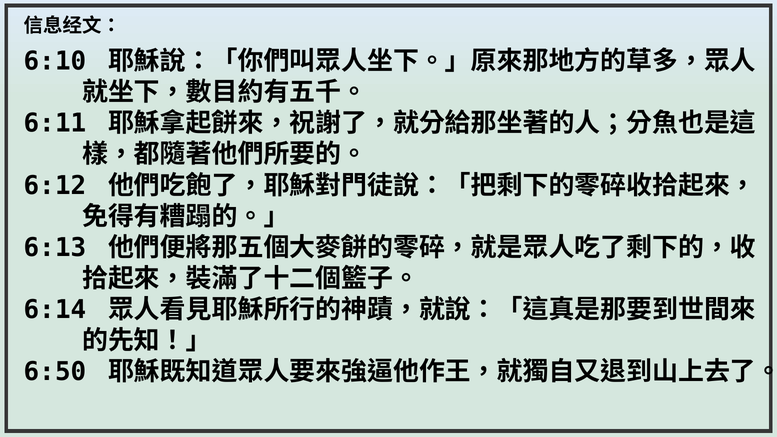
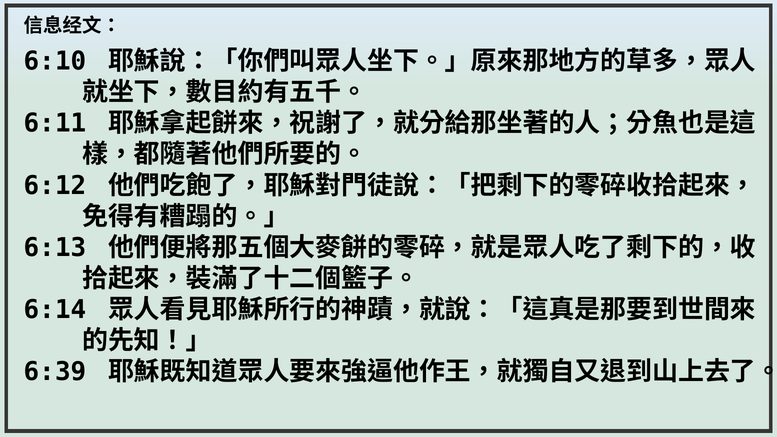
6:50: 6:50 -> 6:39
